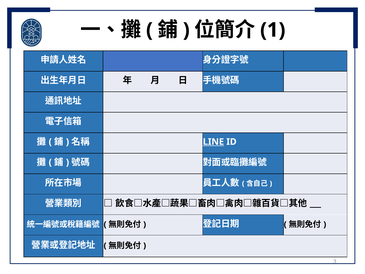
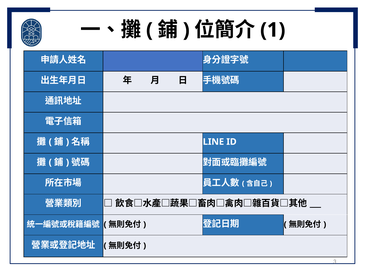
LINE underline: present -> none
